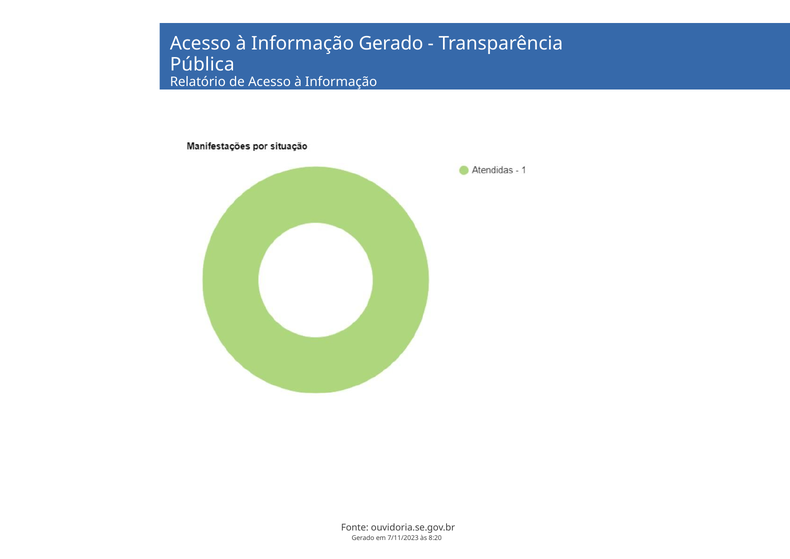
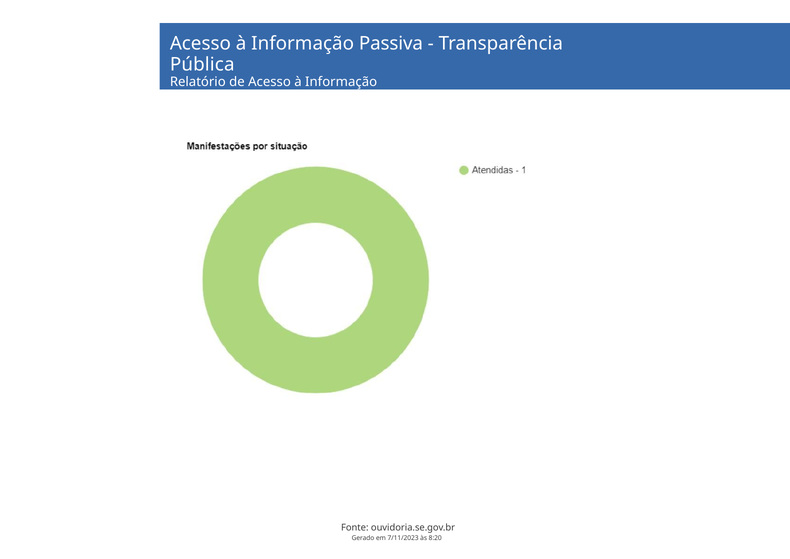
Informação Gerado: Gerado -> Passiva
